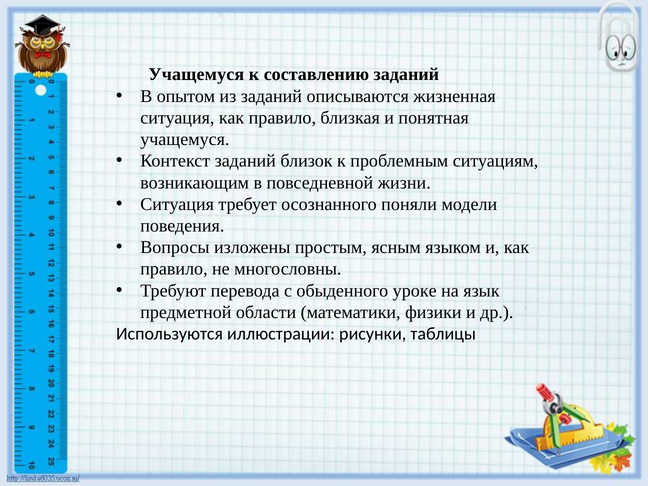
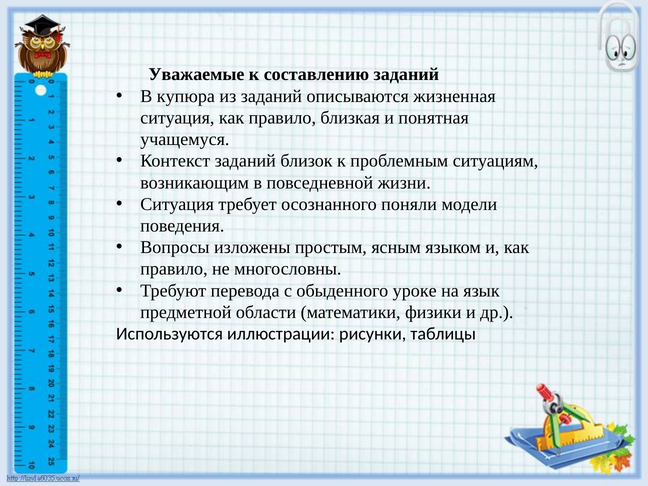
Учащемуся at (196, 75): Учащемуся -> Уважаемые
опытом: опытом -> купюра
